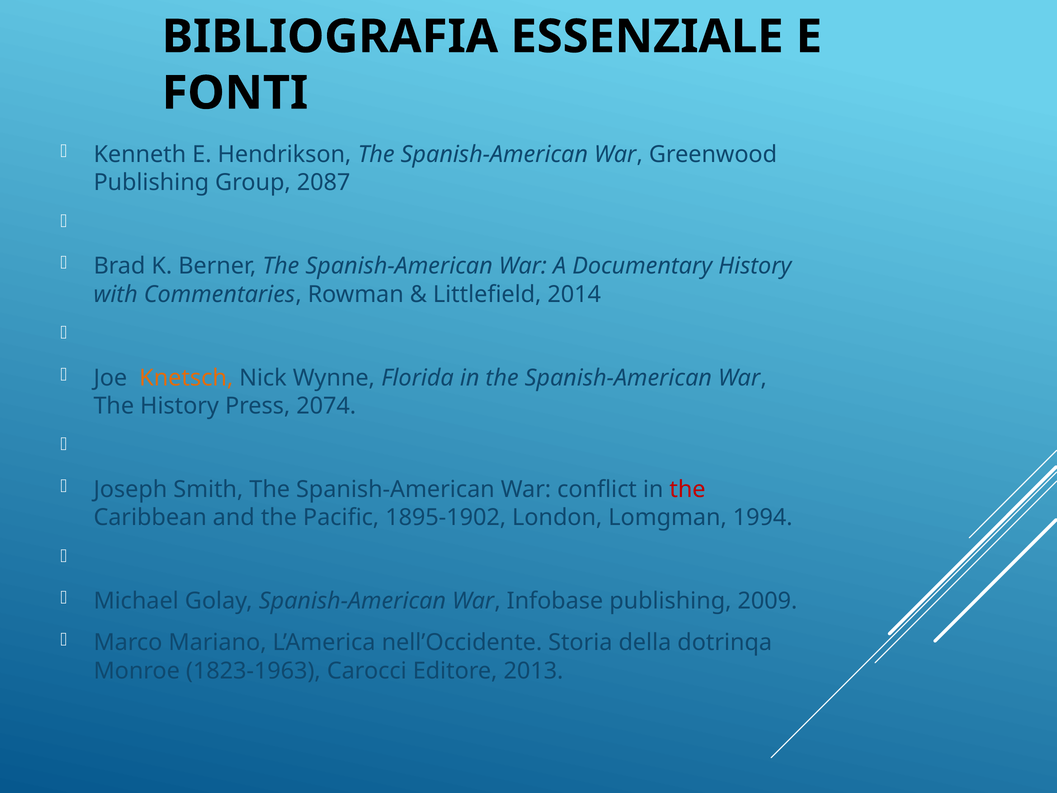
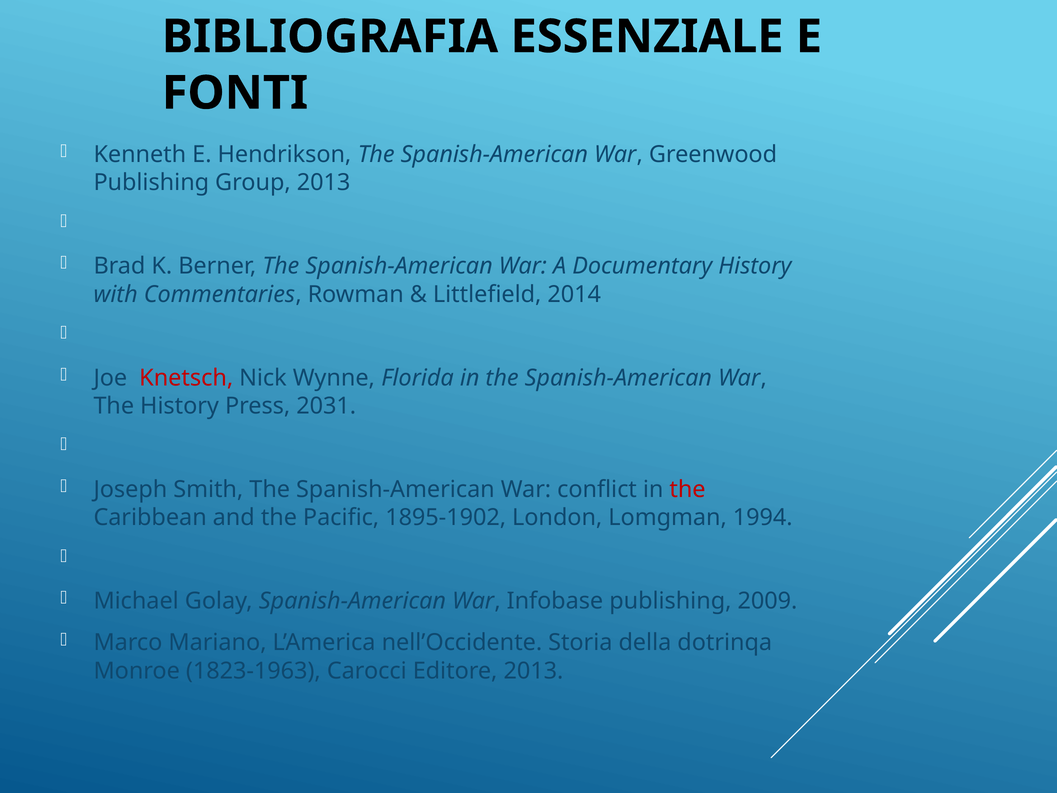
Group 2087: 2087 -> 2013
Knetsch colour: orange -> red
2074: 2074 -> 2031
